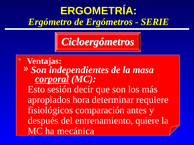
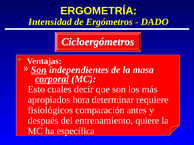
Ergómetro: Ergómetro -> Intensidad
SERIE: SERIE -> DADO
Son at (39, 70) underline: none -> present
sesión: sesión -> cuales
mecánica: mecánica -> específica
